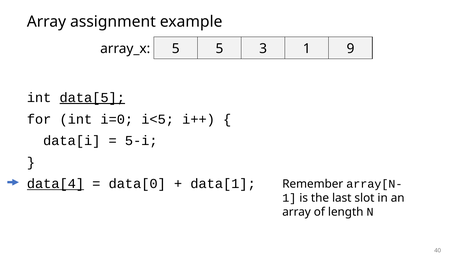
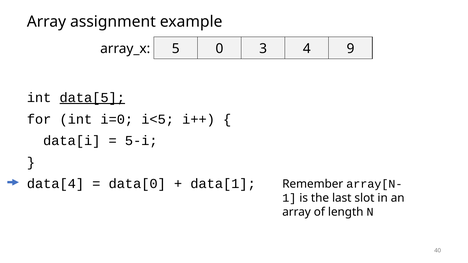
5 5: 5 -> 0
3 1: 1 -> 4
data[4 underline: present -> none
